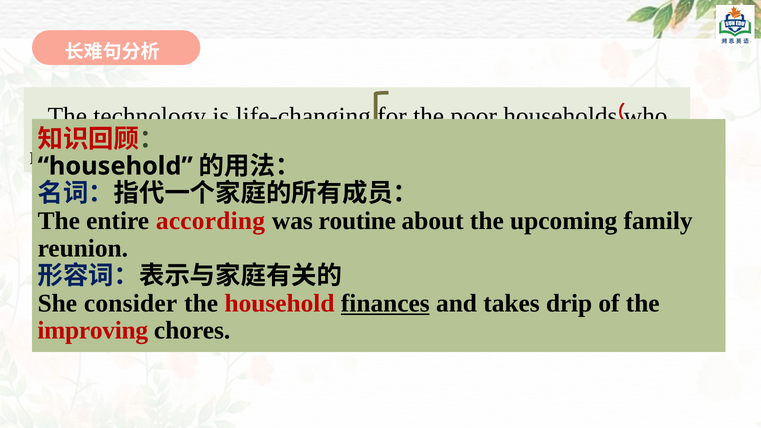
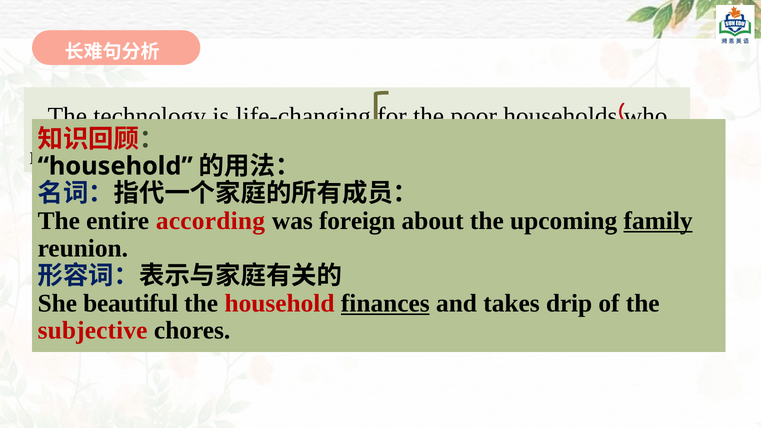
routine: routine -> foreign
family underline: none -> present
consider: consider -> beautiful
improving: improving -> subjective
